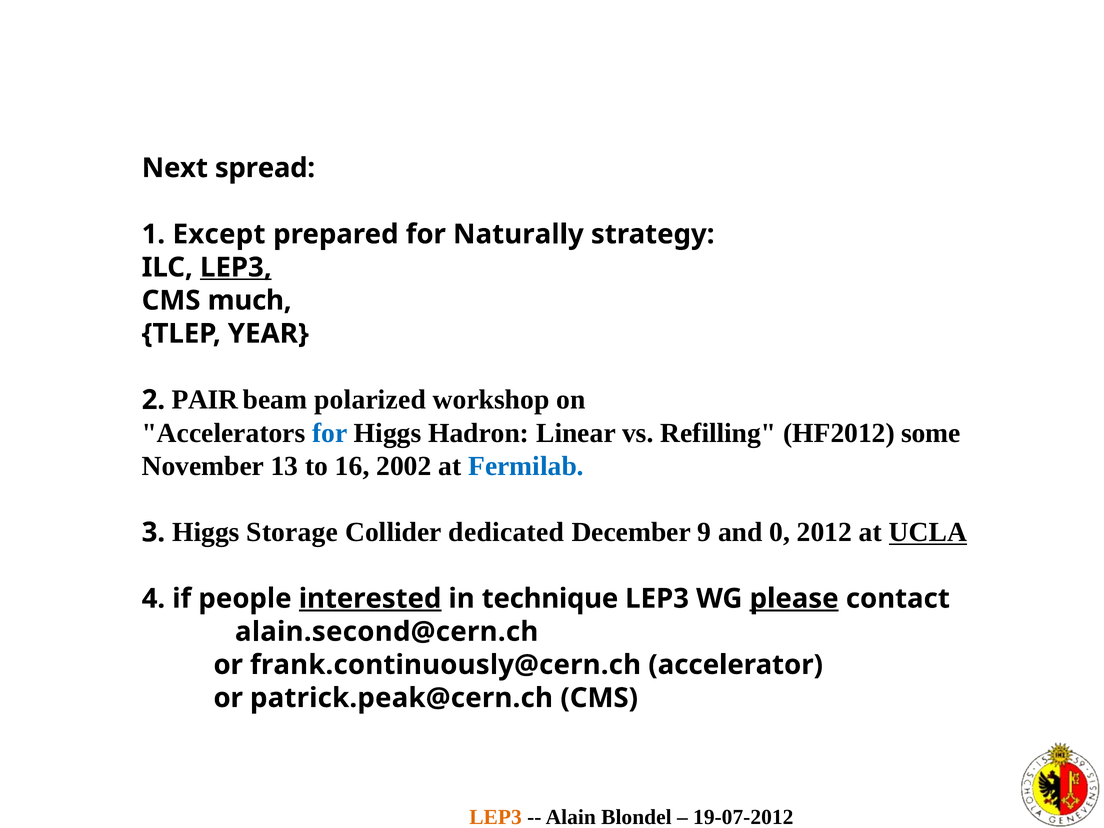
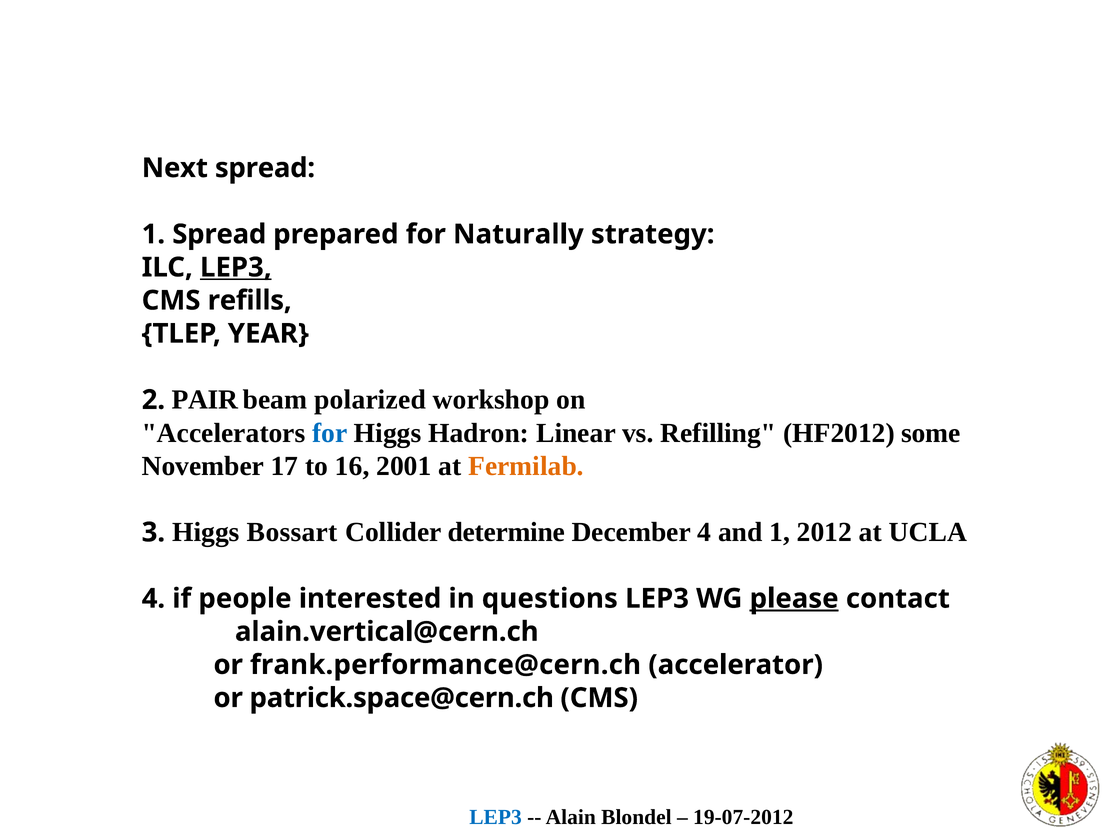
1 Except: Except -> Spread
much: much -> refills
13: 13 -> 17
2002: 2002 -> 2001
Fermilab colour: blue -> orange
Storage: Storage -> Bossart
dedicated: dedicated -> determine
December 9: 9 -> 4
and 0: 0 -> 1
UCLA underline: present -> none
interested underline: present -> none
technique: technique -> questions
alain.second@cern.ch: alain.second@cern.ch -> alain.vertical@cern.ch
frank.continuously@cern.ch: frank.continuously@cern.ch -> frank.performance@cern.ch
patrick.peak@cern.ch: patrick.peak@cern.ch -> patrick.space@cern.ch
LEP3 at (496, 817) colour: orange -> blue
